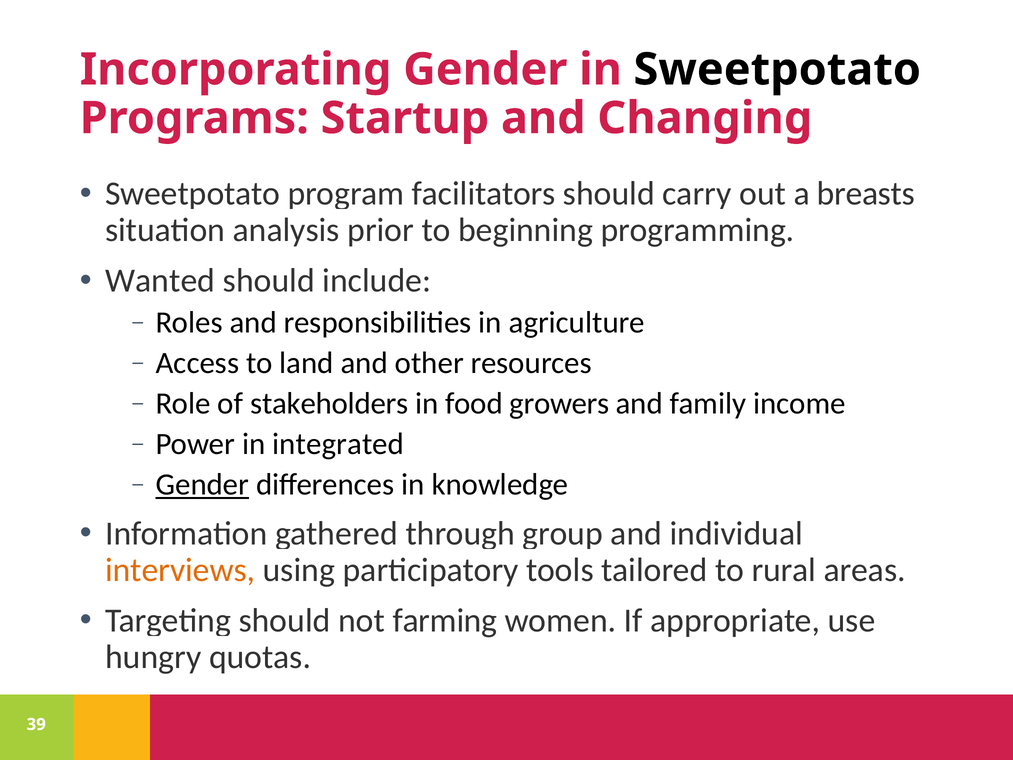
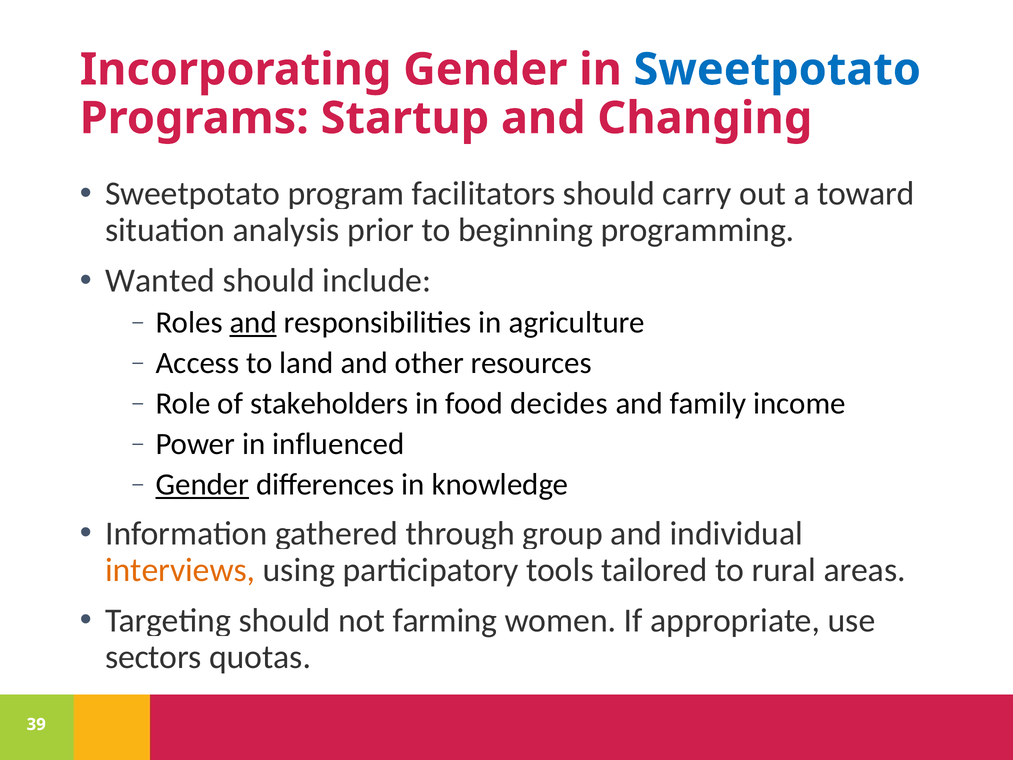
Sweetpotato at (777, 70) colour: black -> blue
breasts: breasts -> toward
and at (253, 323) underline: none -> present
growers: growers -> decides
integrated: integrated -> influenced
hungry: hungry -> sectors
